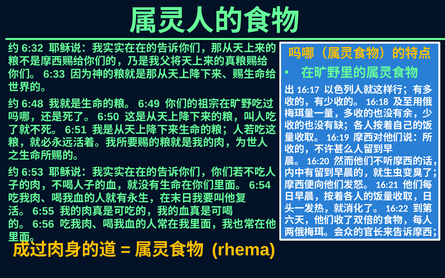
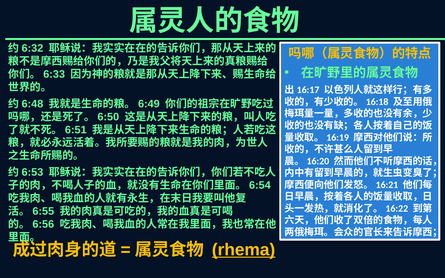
rhema underline: none -> present
